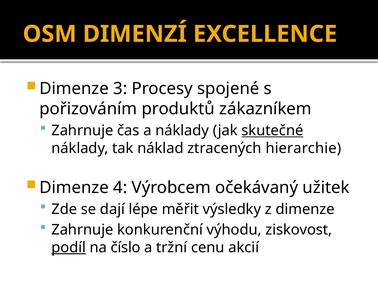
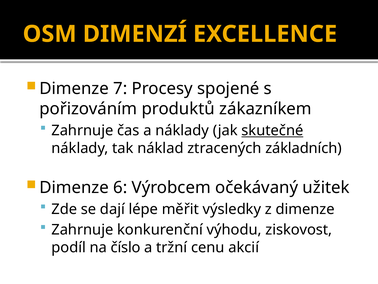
3: 3 -> 7
hierarchie: hierarchie -> základních
4: 4 -> 6
podíl underline: present -> none
